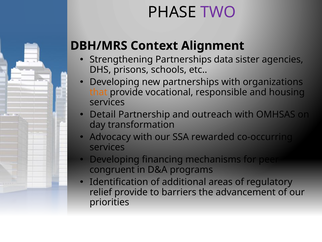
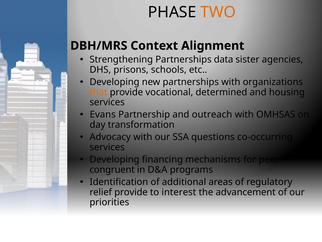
TWO colour: purple -> orange
responsible: responsible -> determined
Detail: Detail -> Evans
rewarded: rewarded -> questions
barriers: barriers -> interest
